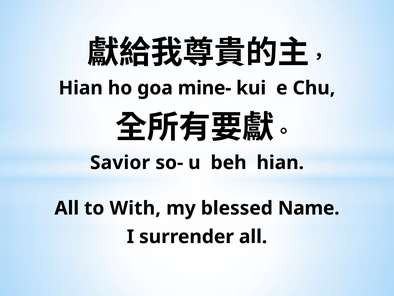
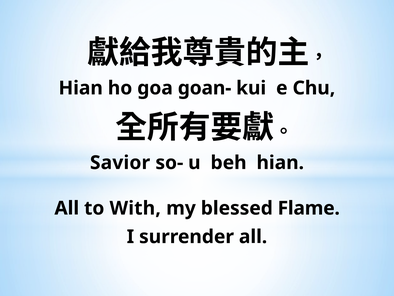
mine-: mine- -> goan-
Name: Name -> Flame
